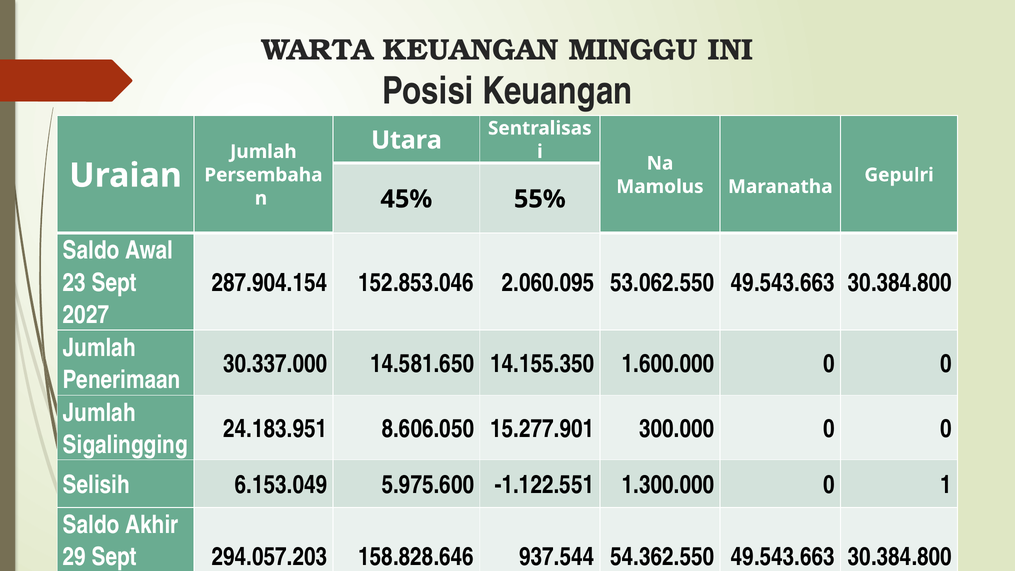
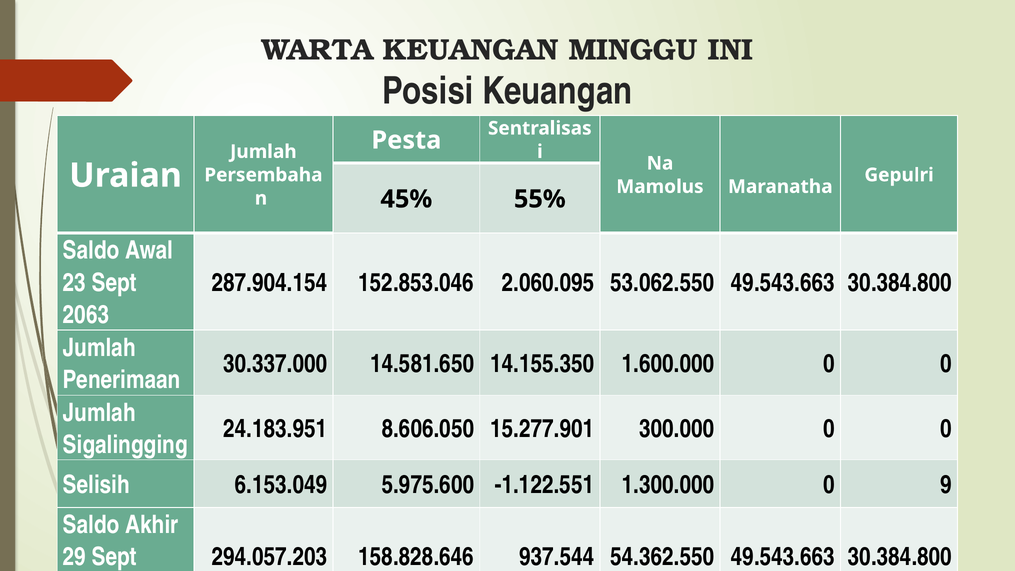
Utara: Utara -> Pesta
2027: 2027 -> 2063
1: 1 -> 9
